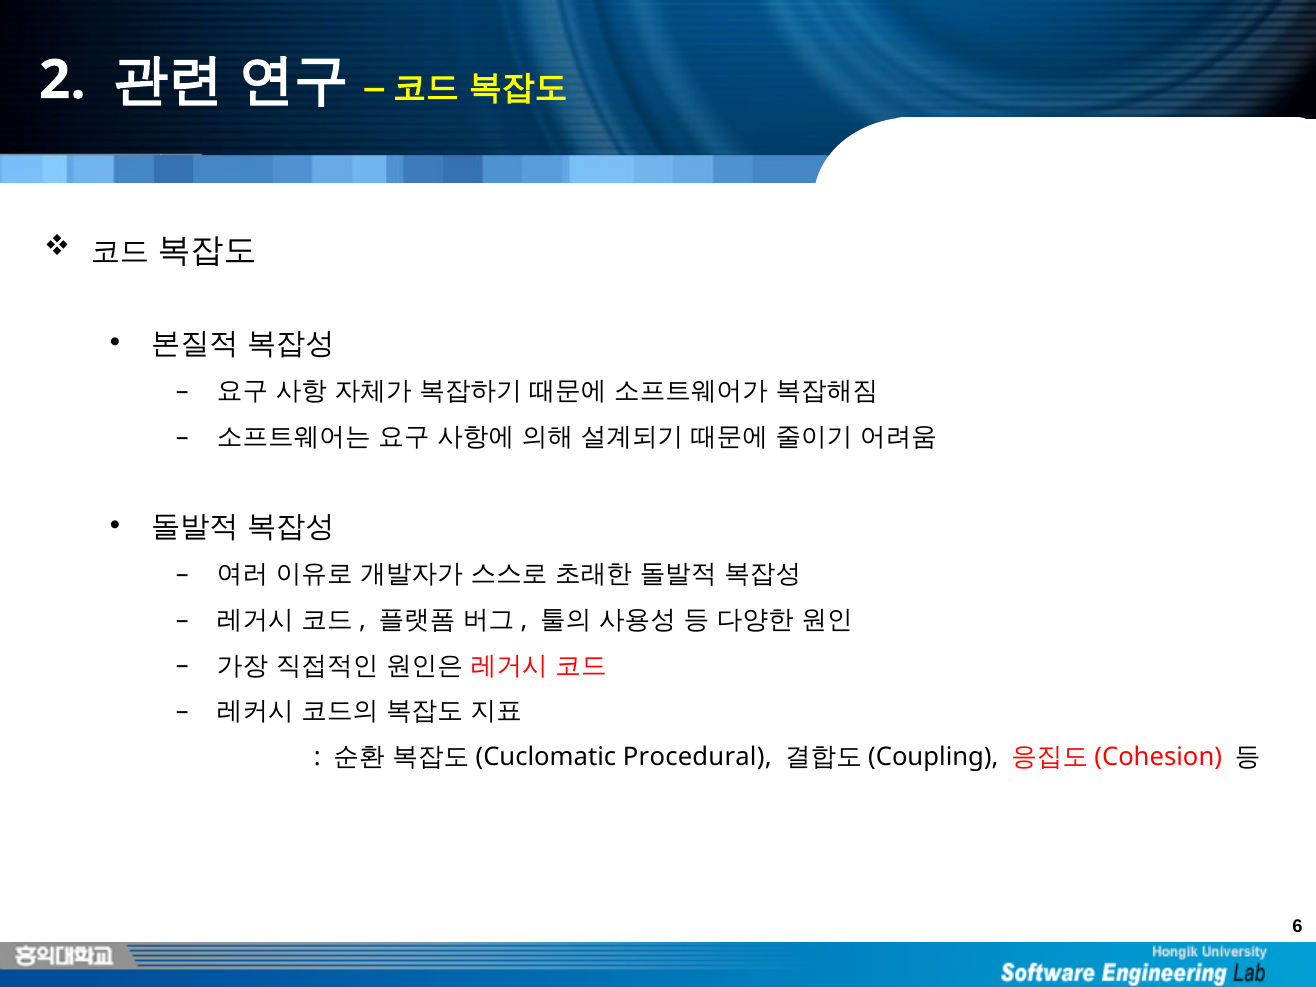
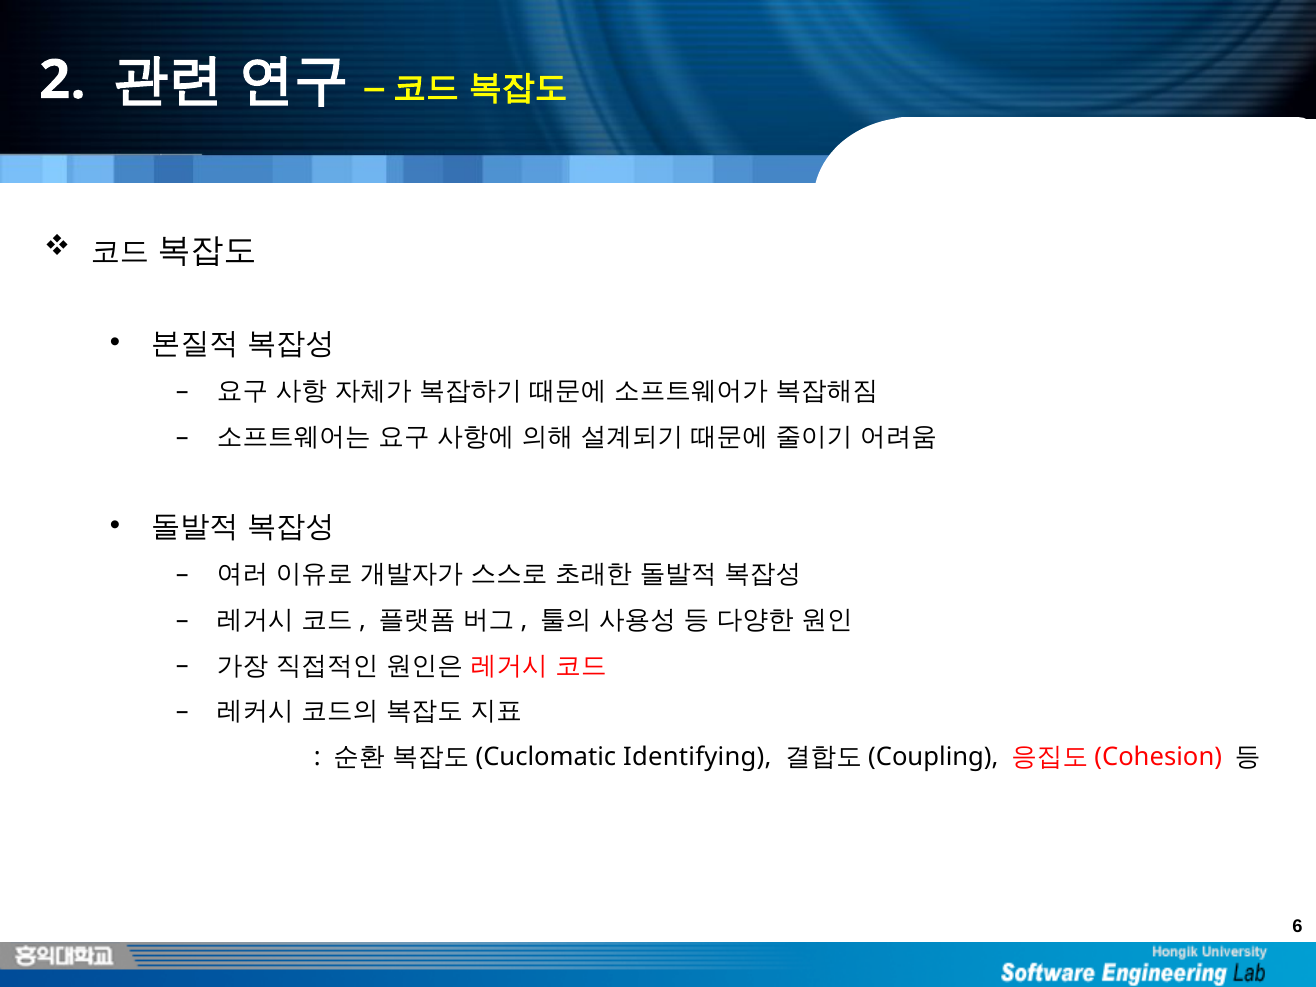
Procedural: Procedural -> Identifying
